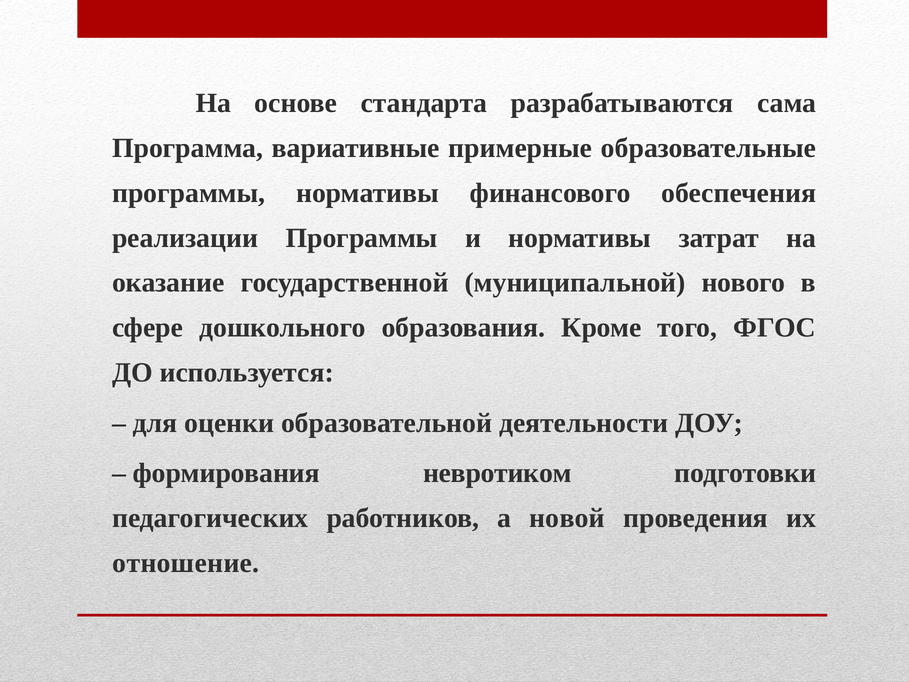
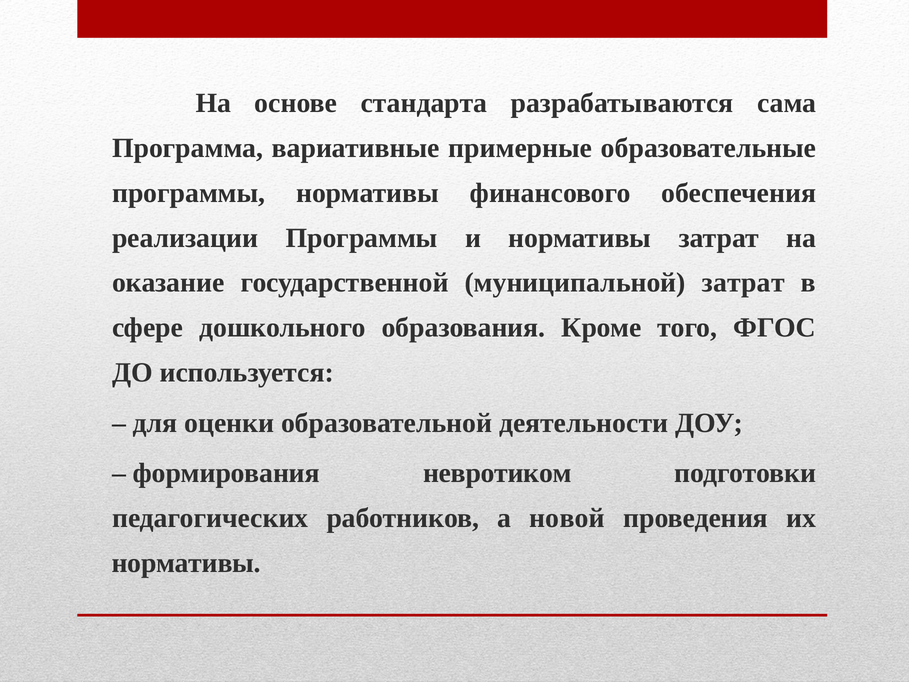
муниципальной нового: нового -> затрат
отношение at (186, 563): отношение -> нормативы
